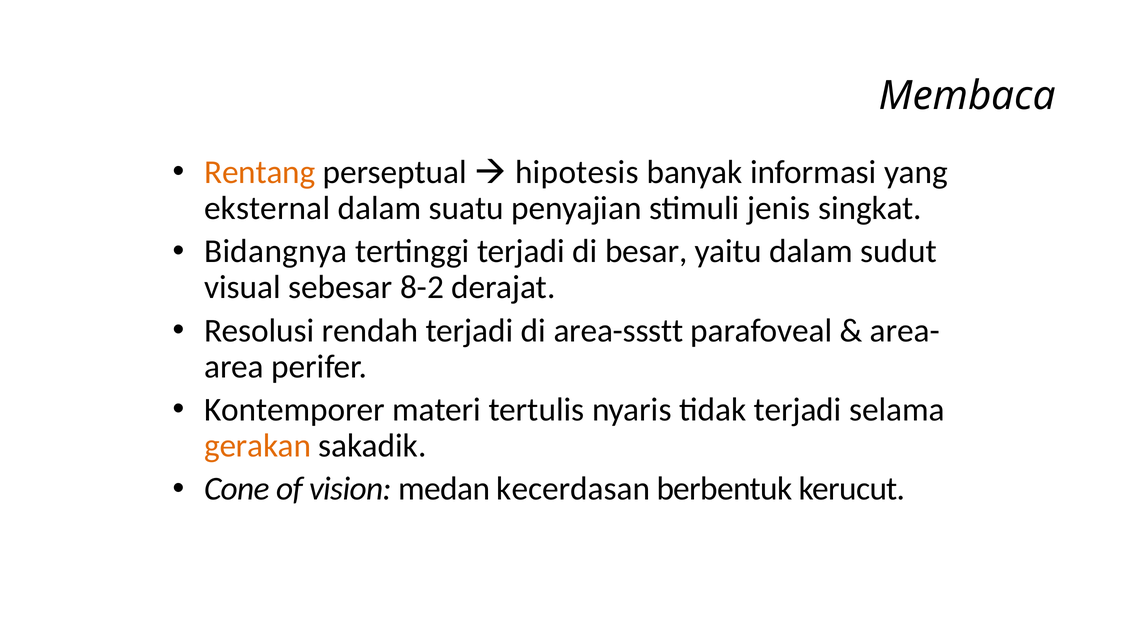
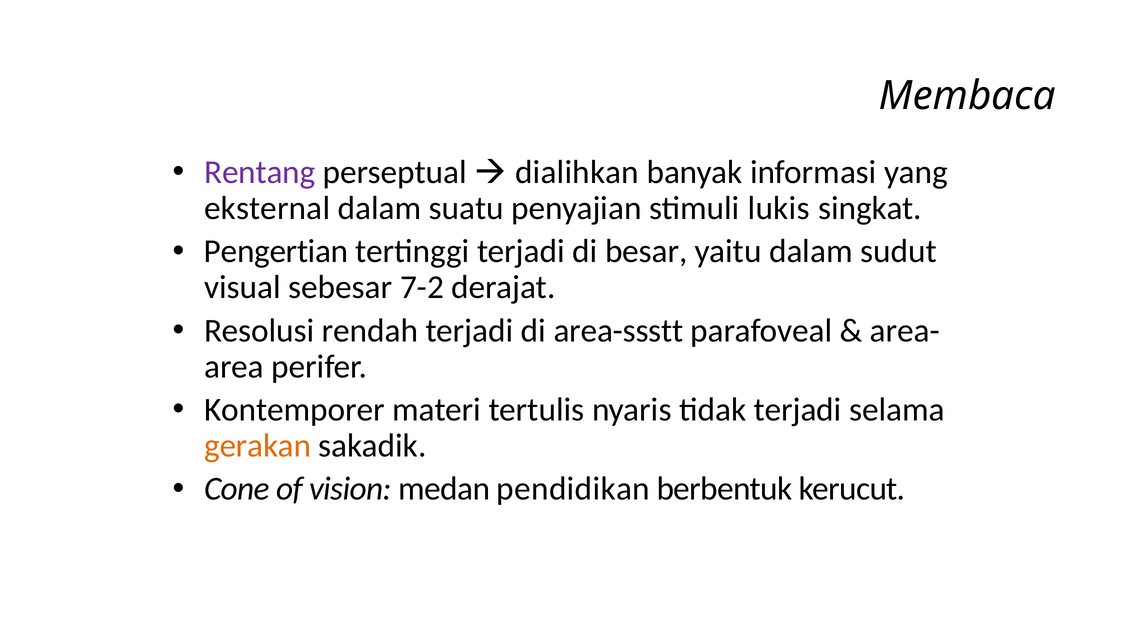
Rentang colour: orange -> purple
hipotesis: hipotesis -> dialihkan
jenis: jenis -> lukis
Bidangnya: Bidangnya -> Pengertian
8-2: 8-2 -> 7-2
kecerdasan: kecerdasan -> pendidikan
